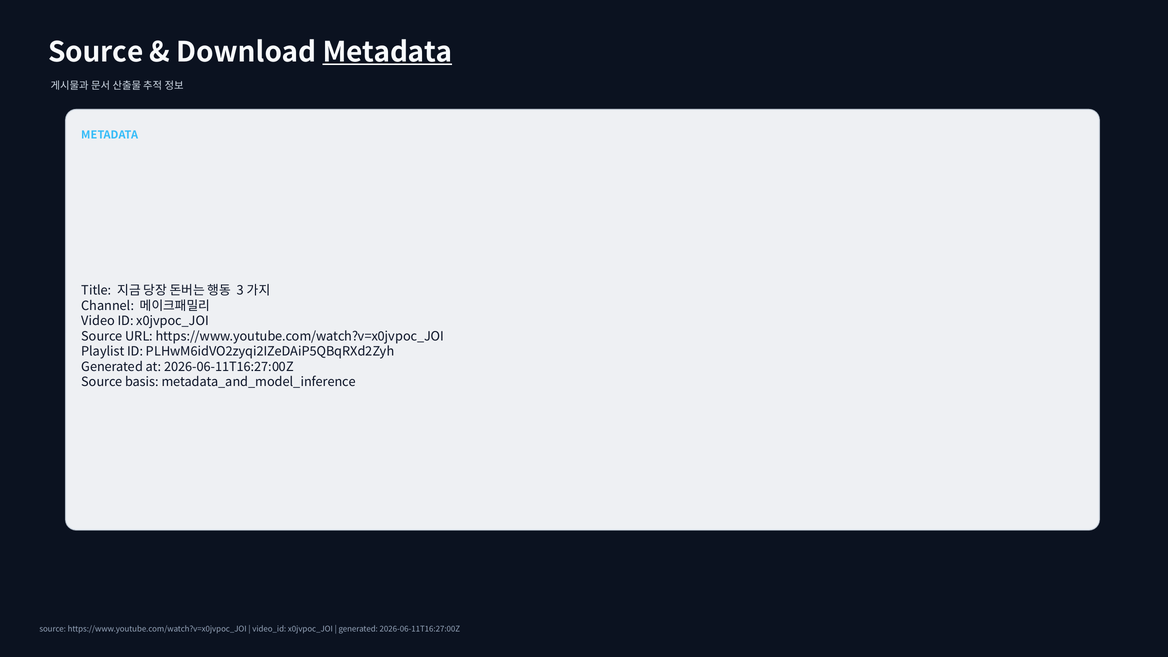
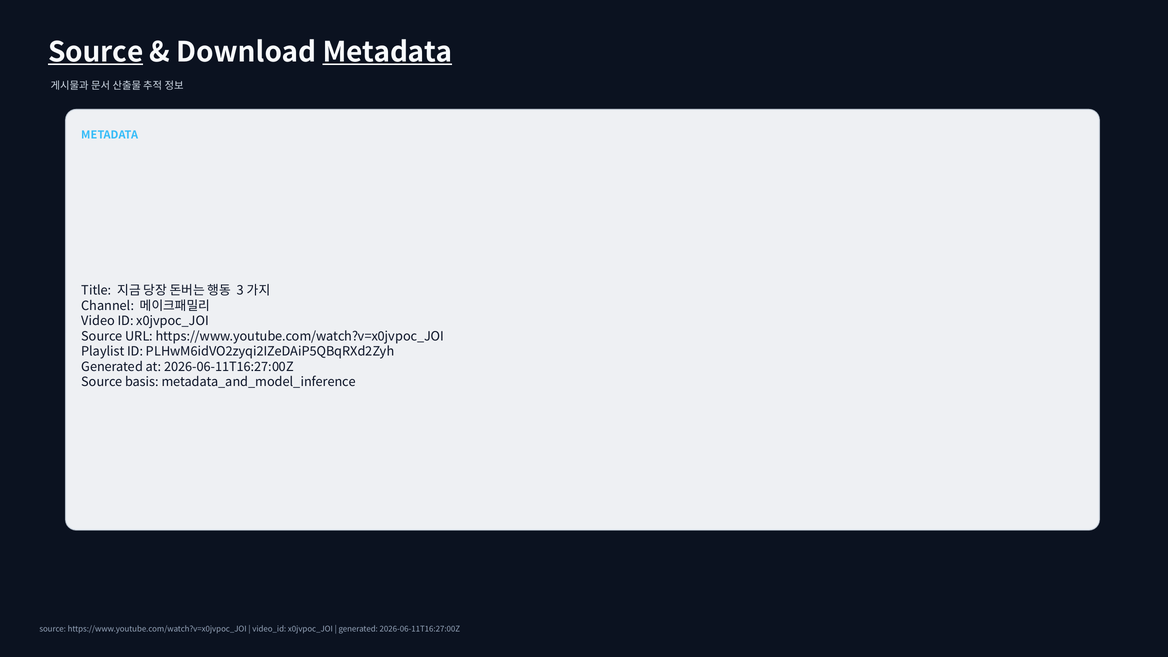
Source at (96, 52) underline: none -> present
